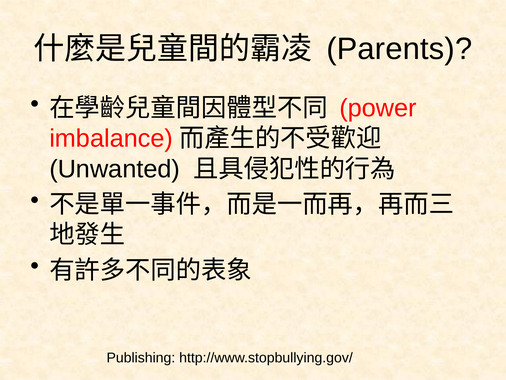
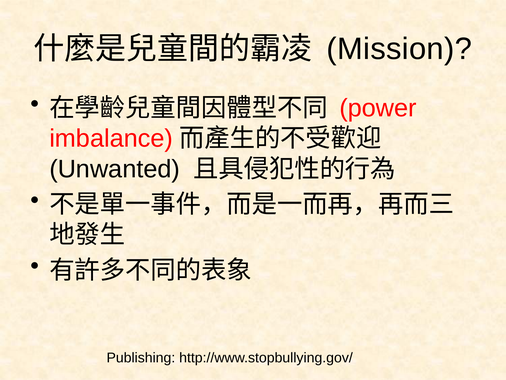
Parents: Parents -> Mission
